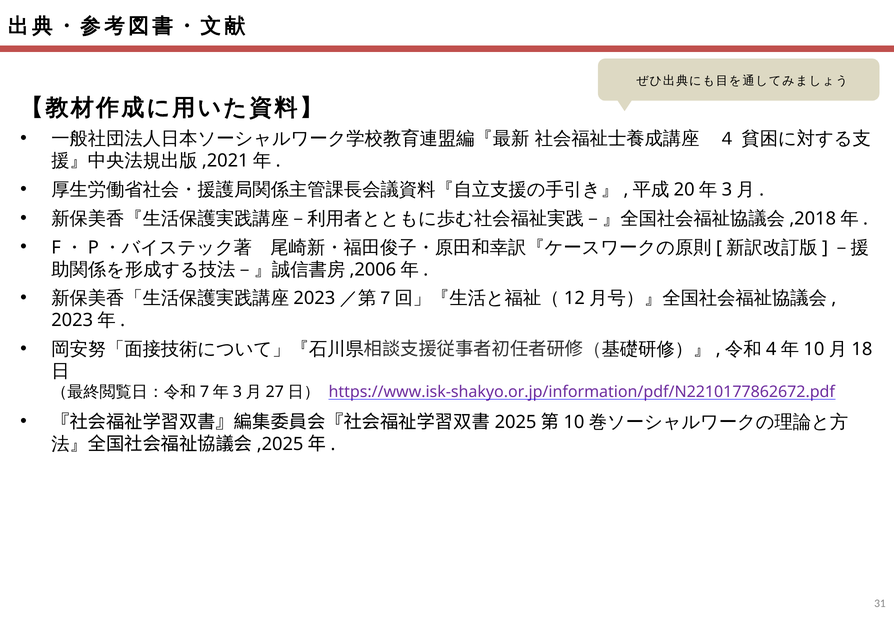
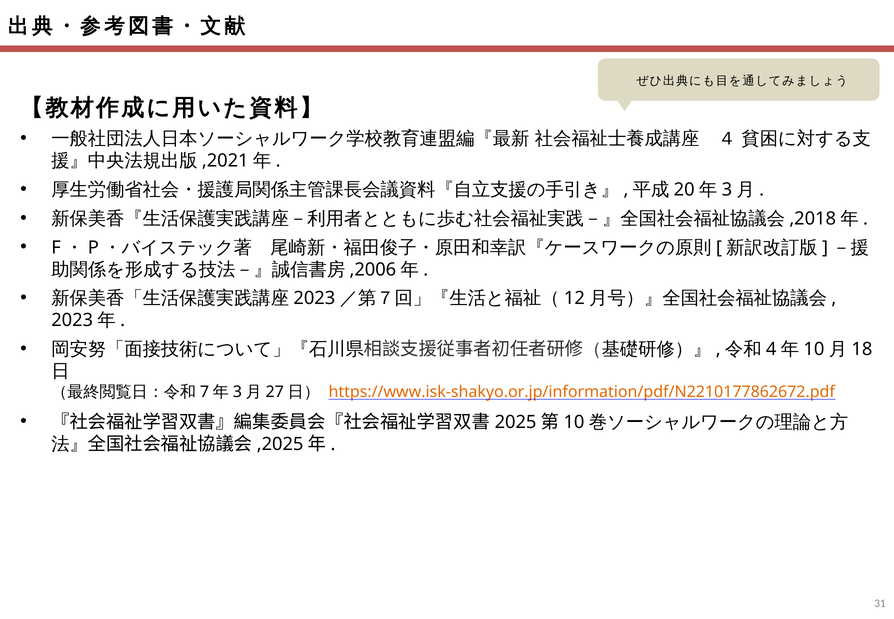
https://www.isk-shakyo.or.jp/information/pdf/N2210177862672.pdf colour: purple -> orange
